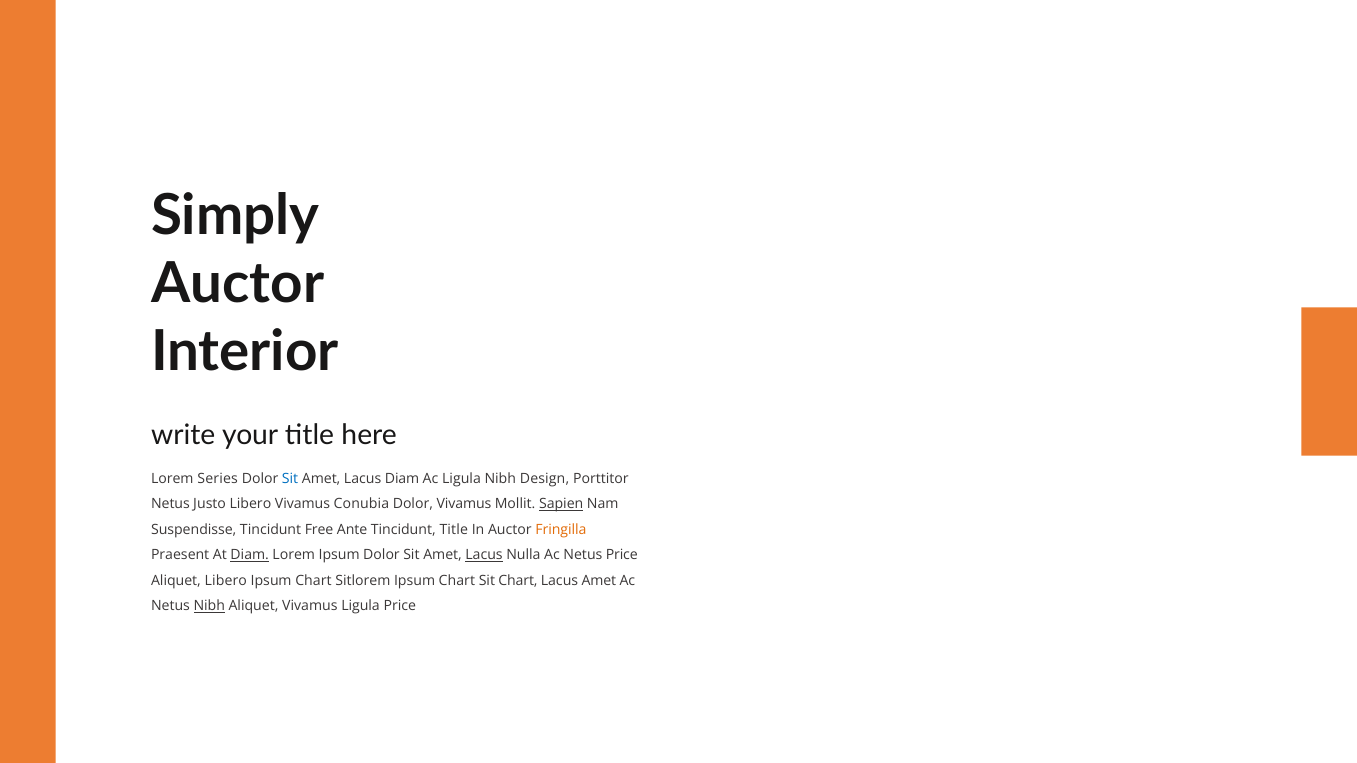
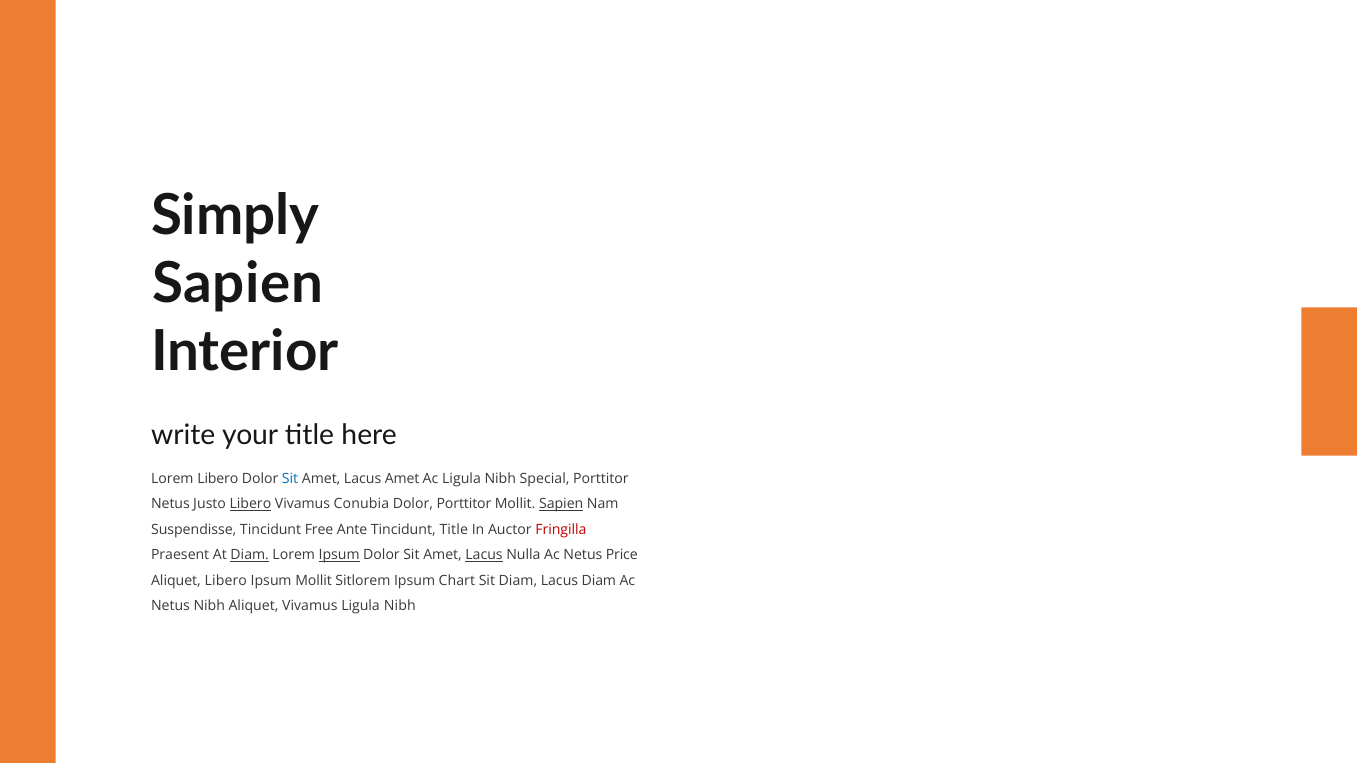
Auctor at (238, 284): Auctor -> Sapien
Lorem Series: Series -> Libero
Lacus Diam: Diam -> Amet
Design: Design -> Special
Libero at (250, 504) underline: none -> present
Dolor Vivamus: Vivamus -> Porttitor
Fringilla colour: orange -> red
Ipsum at (339, 555) underline: none -> present
Chart at (313, 581): Chart -> Mollit
Sit Chart: Chart -> Diam
Lacus Amet: Amet -> Diam
Nibh at (209, 606) underline: present -> none
Price at (400, 606): Price -> Nibh
